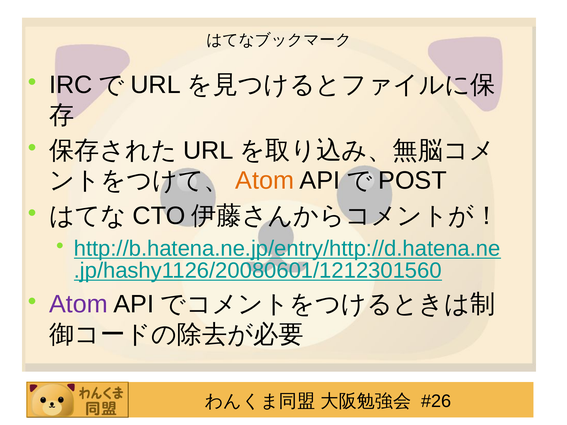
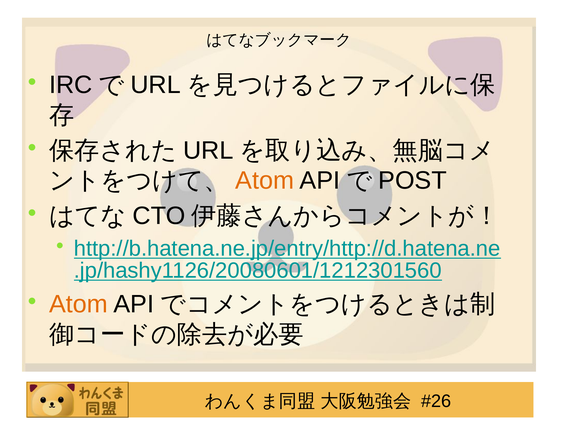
Atom at (78, 304) colour: purple -> orange
